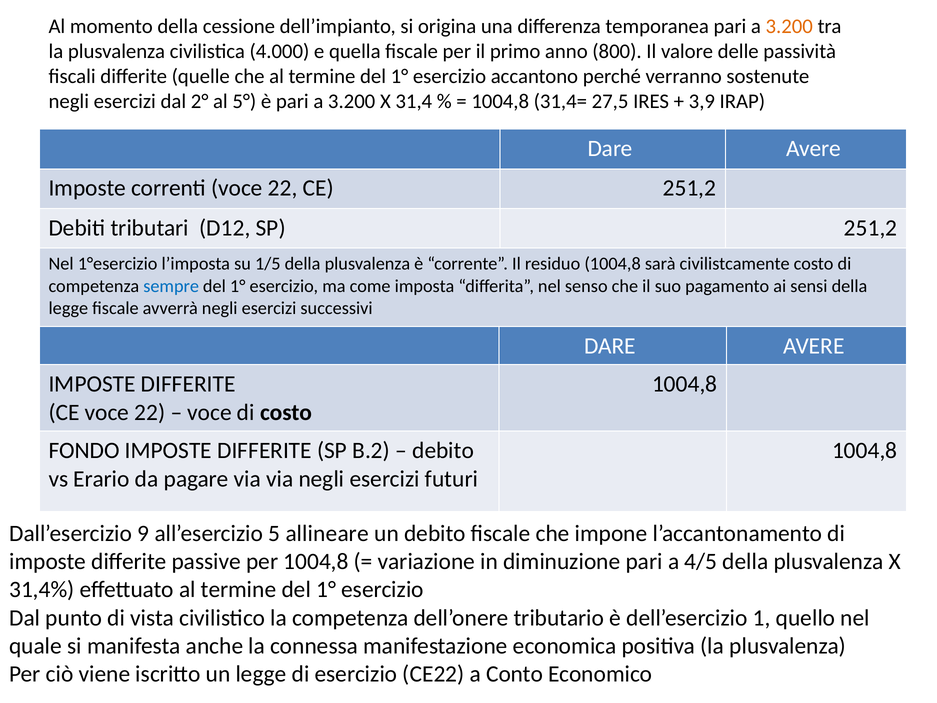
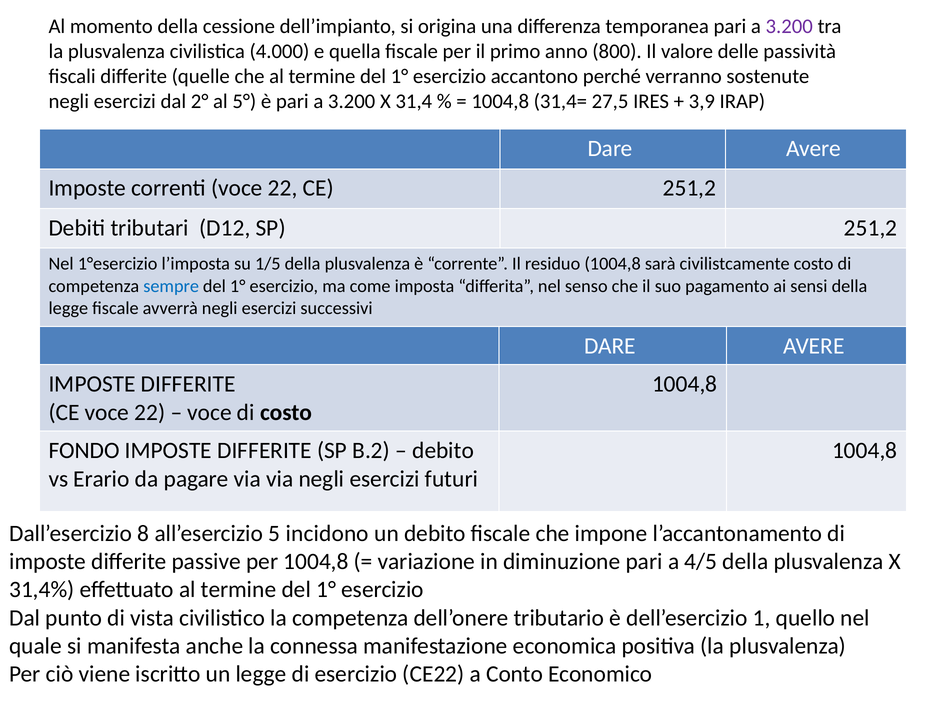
3.200 at (789, 26) colour: orange -> purple
9: 9 -> 8
allineare: allineare -> incidono
